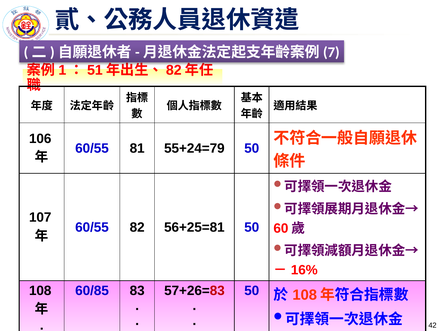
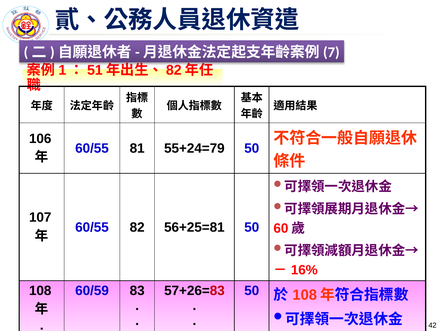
60/85: 60/85 -> 60/59
